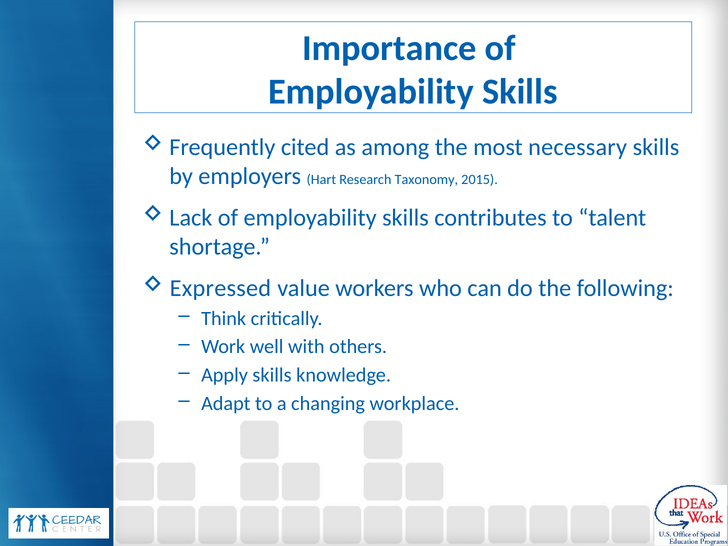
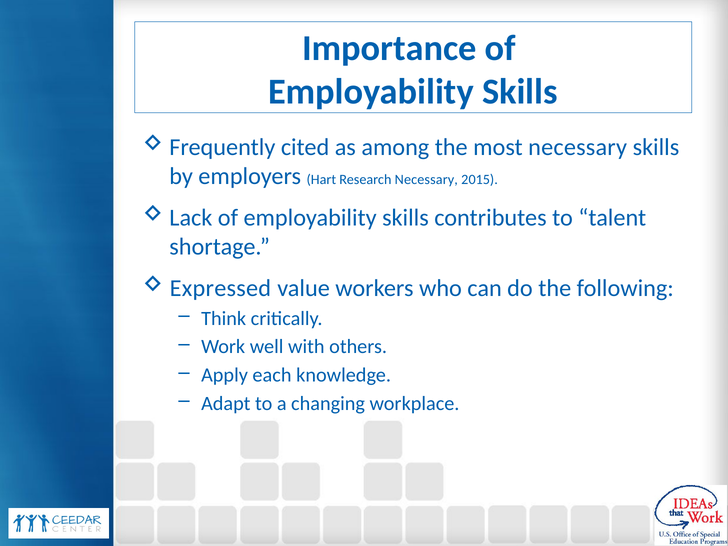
Research Taxonomy: Taxonomy -> Necessary
Apply skills: skills -> each
